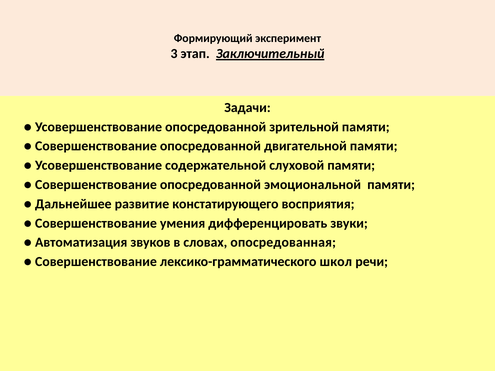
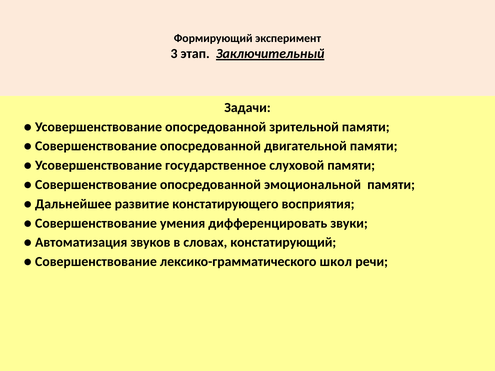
содержательной: содержательной -> государственное
опосредованная: опосредованная -> констатирующий
